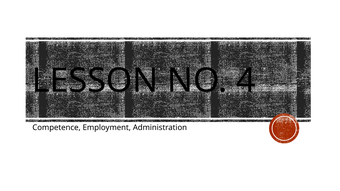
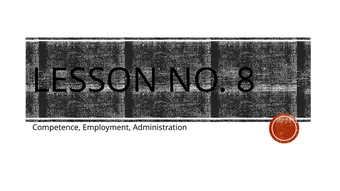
4: 4 -> 8
